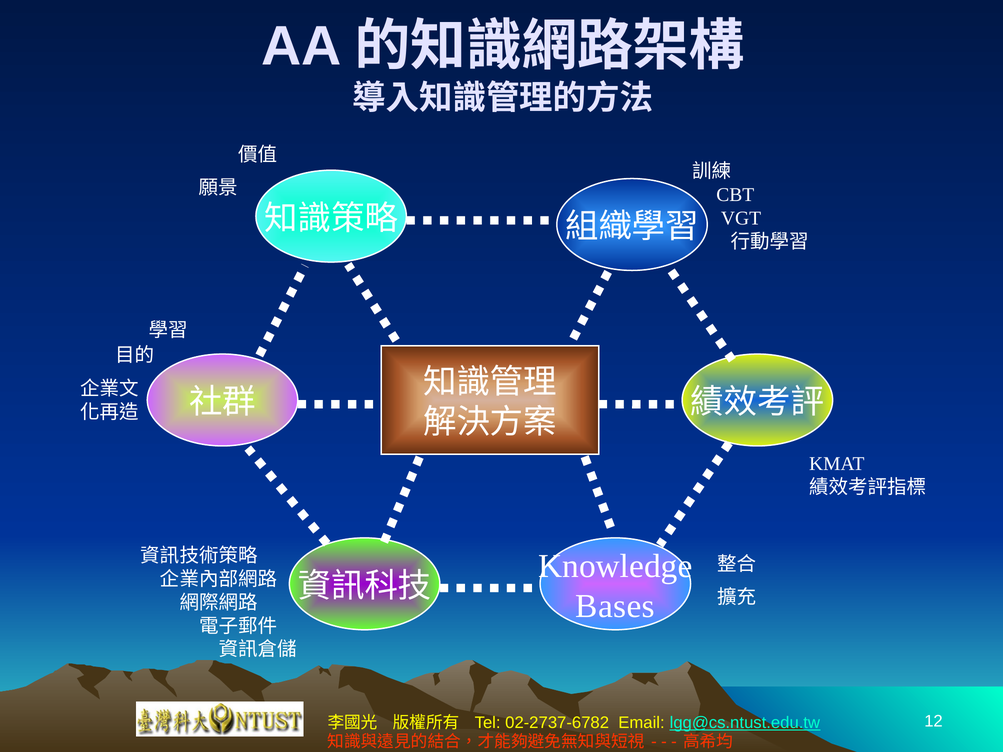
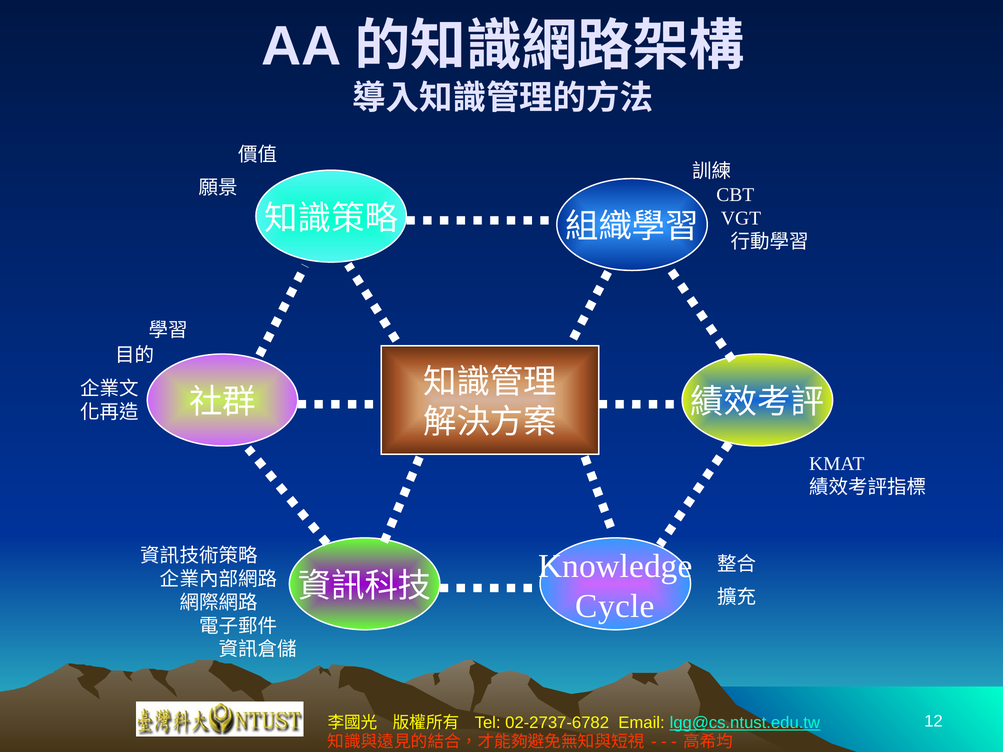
Bases: Bases -> Cycle
